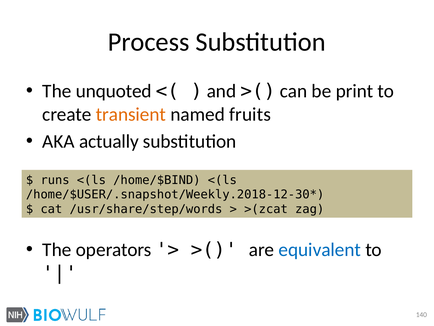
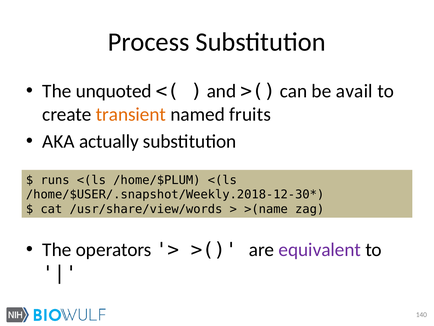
print: print -> avail
/home/$BIND: /home/$BIND -> /home/$PLUM
/usr/share/step/words: /usr/share/step/words -> /usr/share/view/words
>(zcat: >(zcat -> >(name
equivalent colour: blue -> purple
